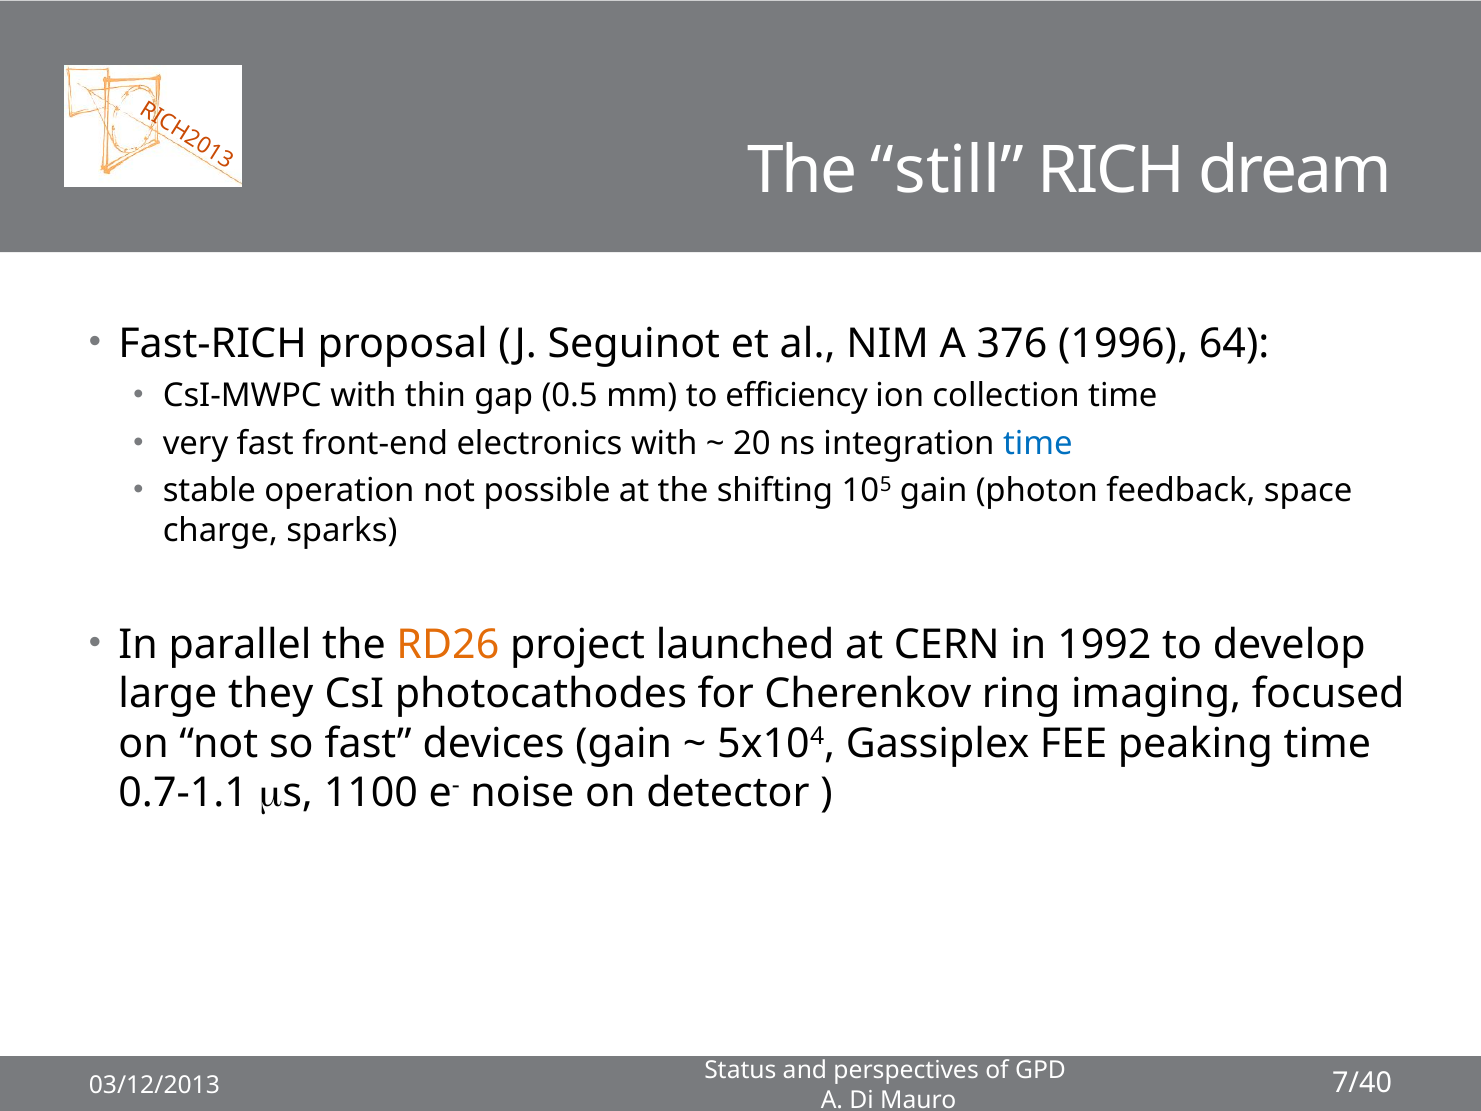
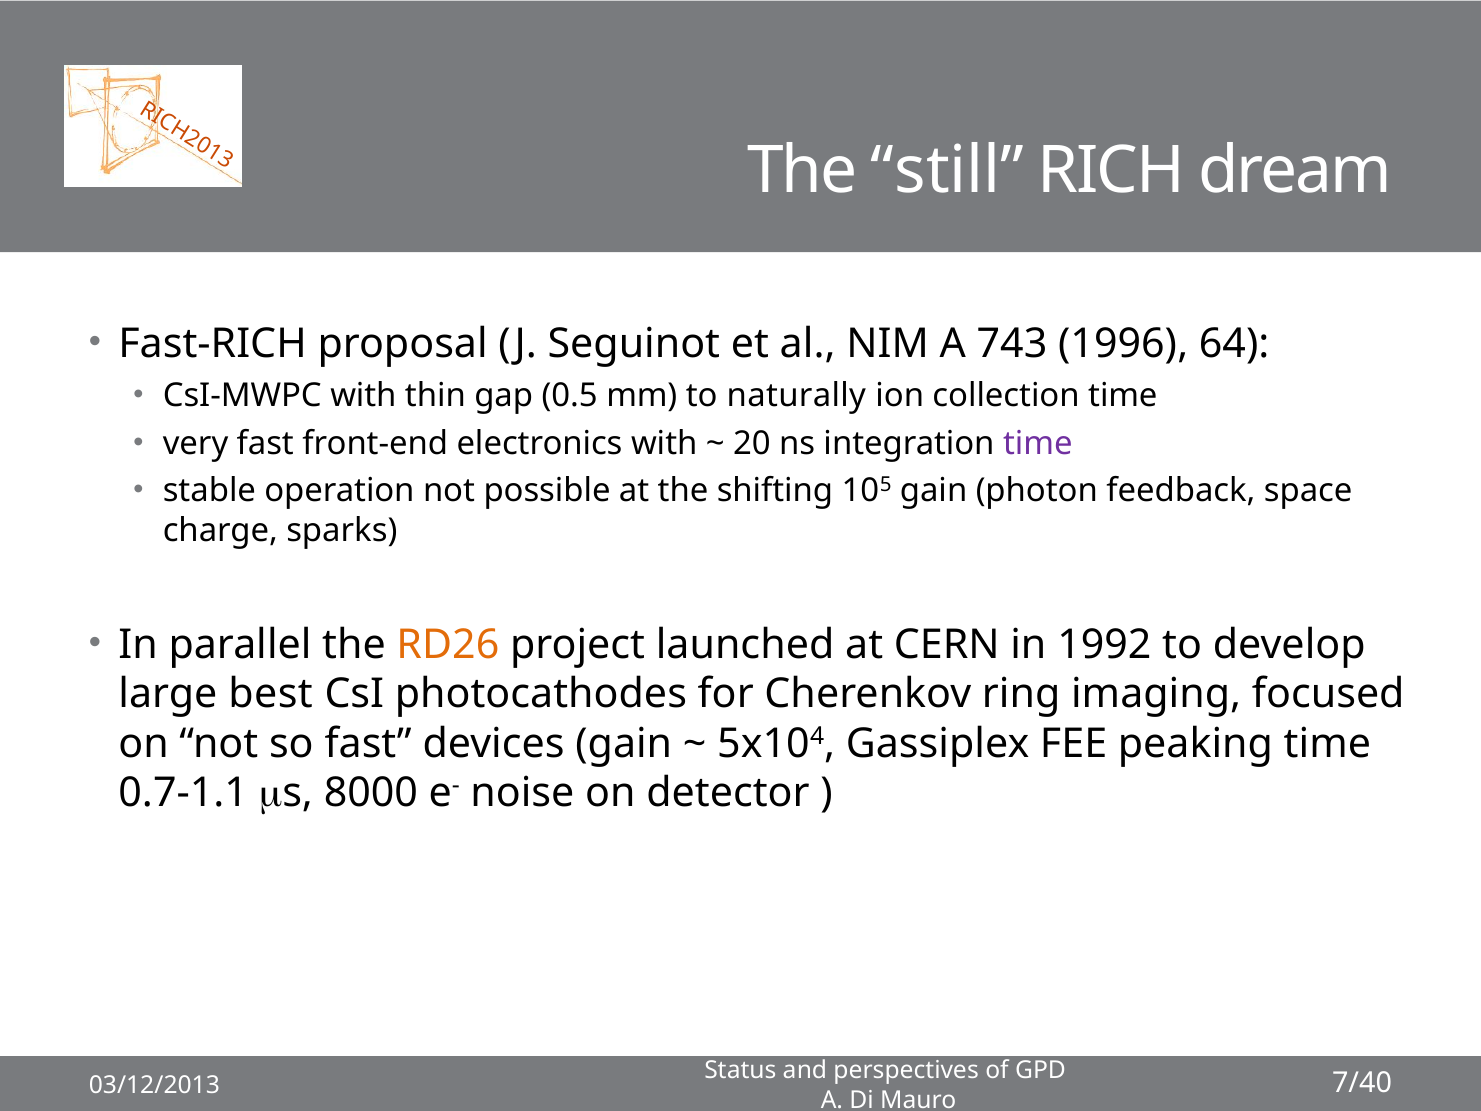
376: 376 -> 743
efficiency: efficiency -> naturally
time at (1038, 443) colour: blue -> purple
they: they -> best
1100: 1100 -> 8000
